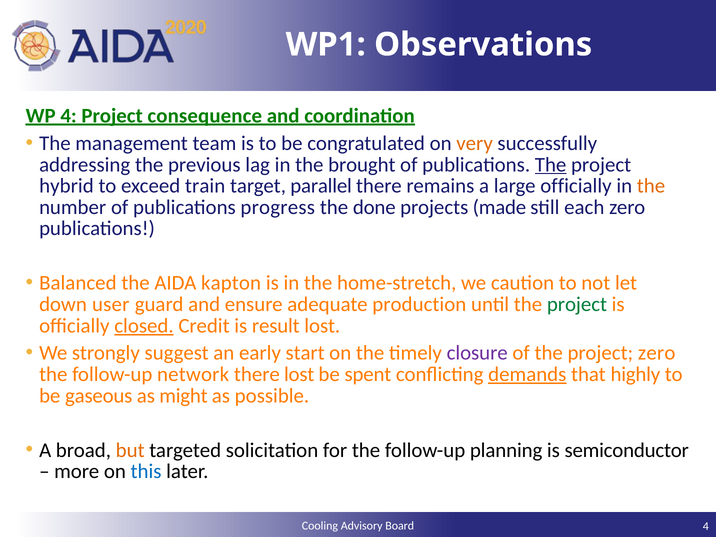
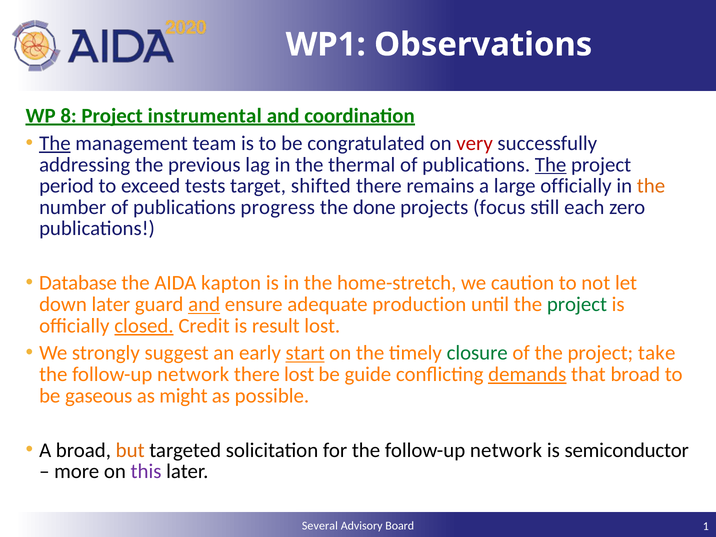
WP 4: 4 -> 8
consequence: consequence -> instrumental
The at (55, 143) underline: none -> present
very colour: orange -> red
brought: brought -> thermal
hybrid: hybrid -> period
train: train -> tests
parallel: parallel -> shifted
made: made -> focus
Balanced: Balanced -> Database
down user: user -> later
and at (204, 304) underline: none -> present
start underline: none -> present
closure colour: purple -> green
project zero: zero -> take
spent: spent -> guide
that highly: highly -> broad
for the follow-up planning: planning -> network
this colour: blue -> purple
Cooling: Cooling -> Several
Board 4: 4 -> 1
